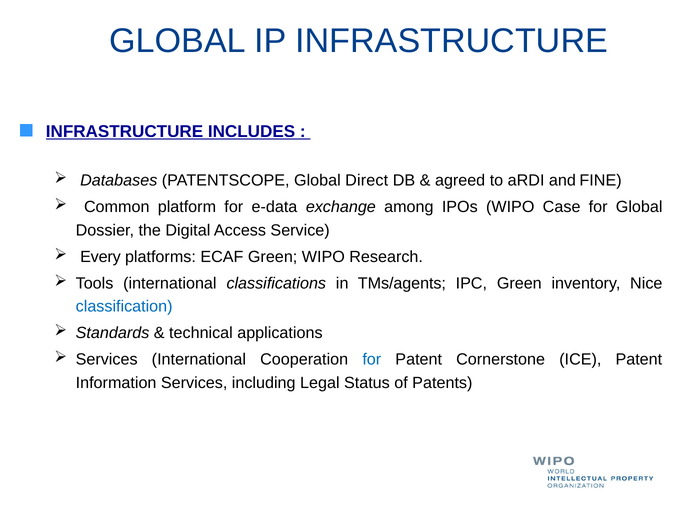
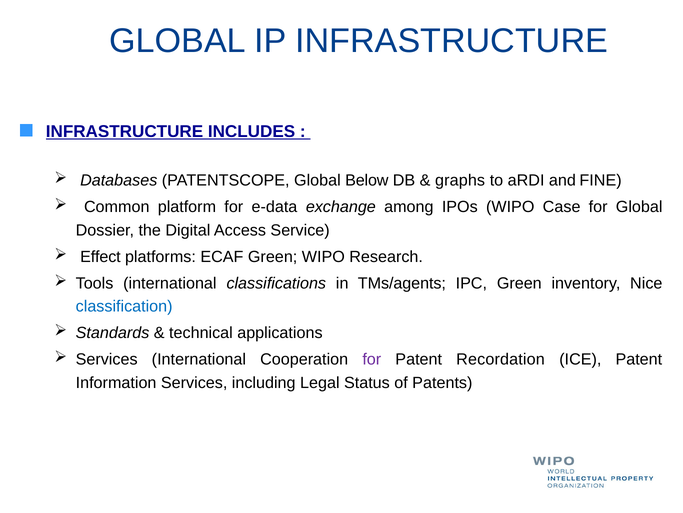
Direct: Direct -> Below
agreed: agreed -> graphs
Every: Every -> Effect
for at (372, 359) colour: blue -> purple
Cornerstone: Cornerstone -> Recordation
